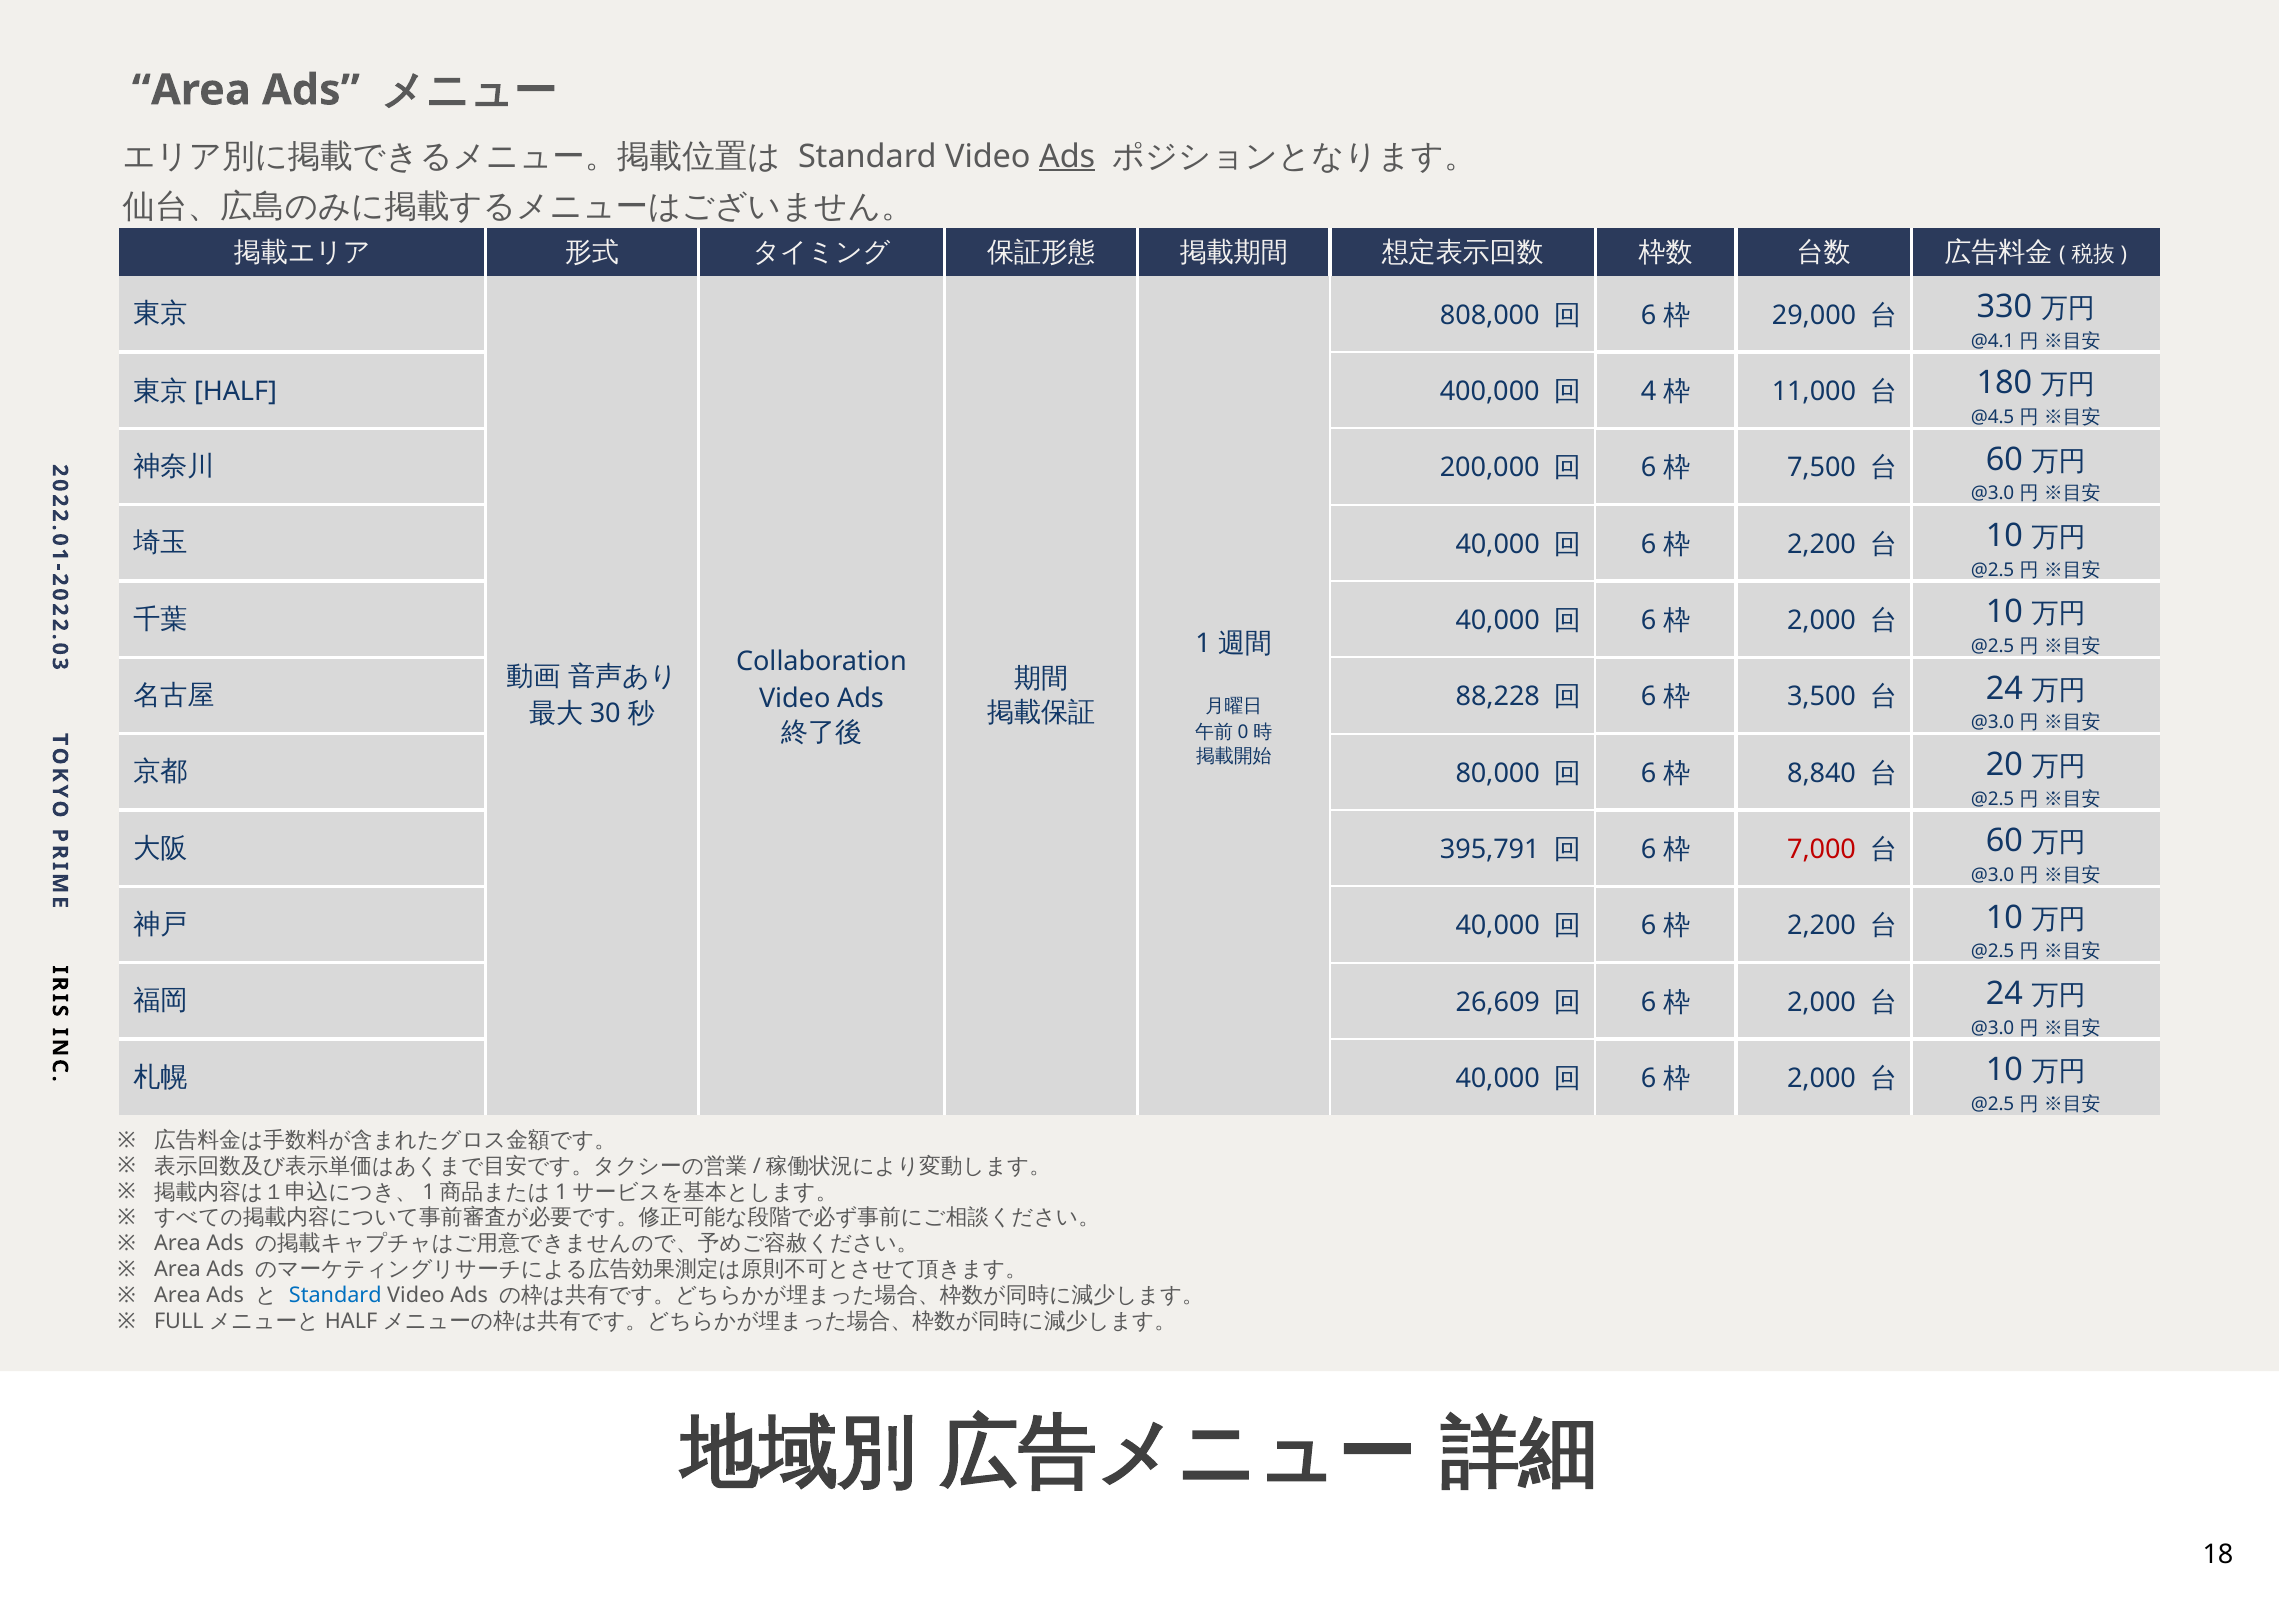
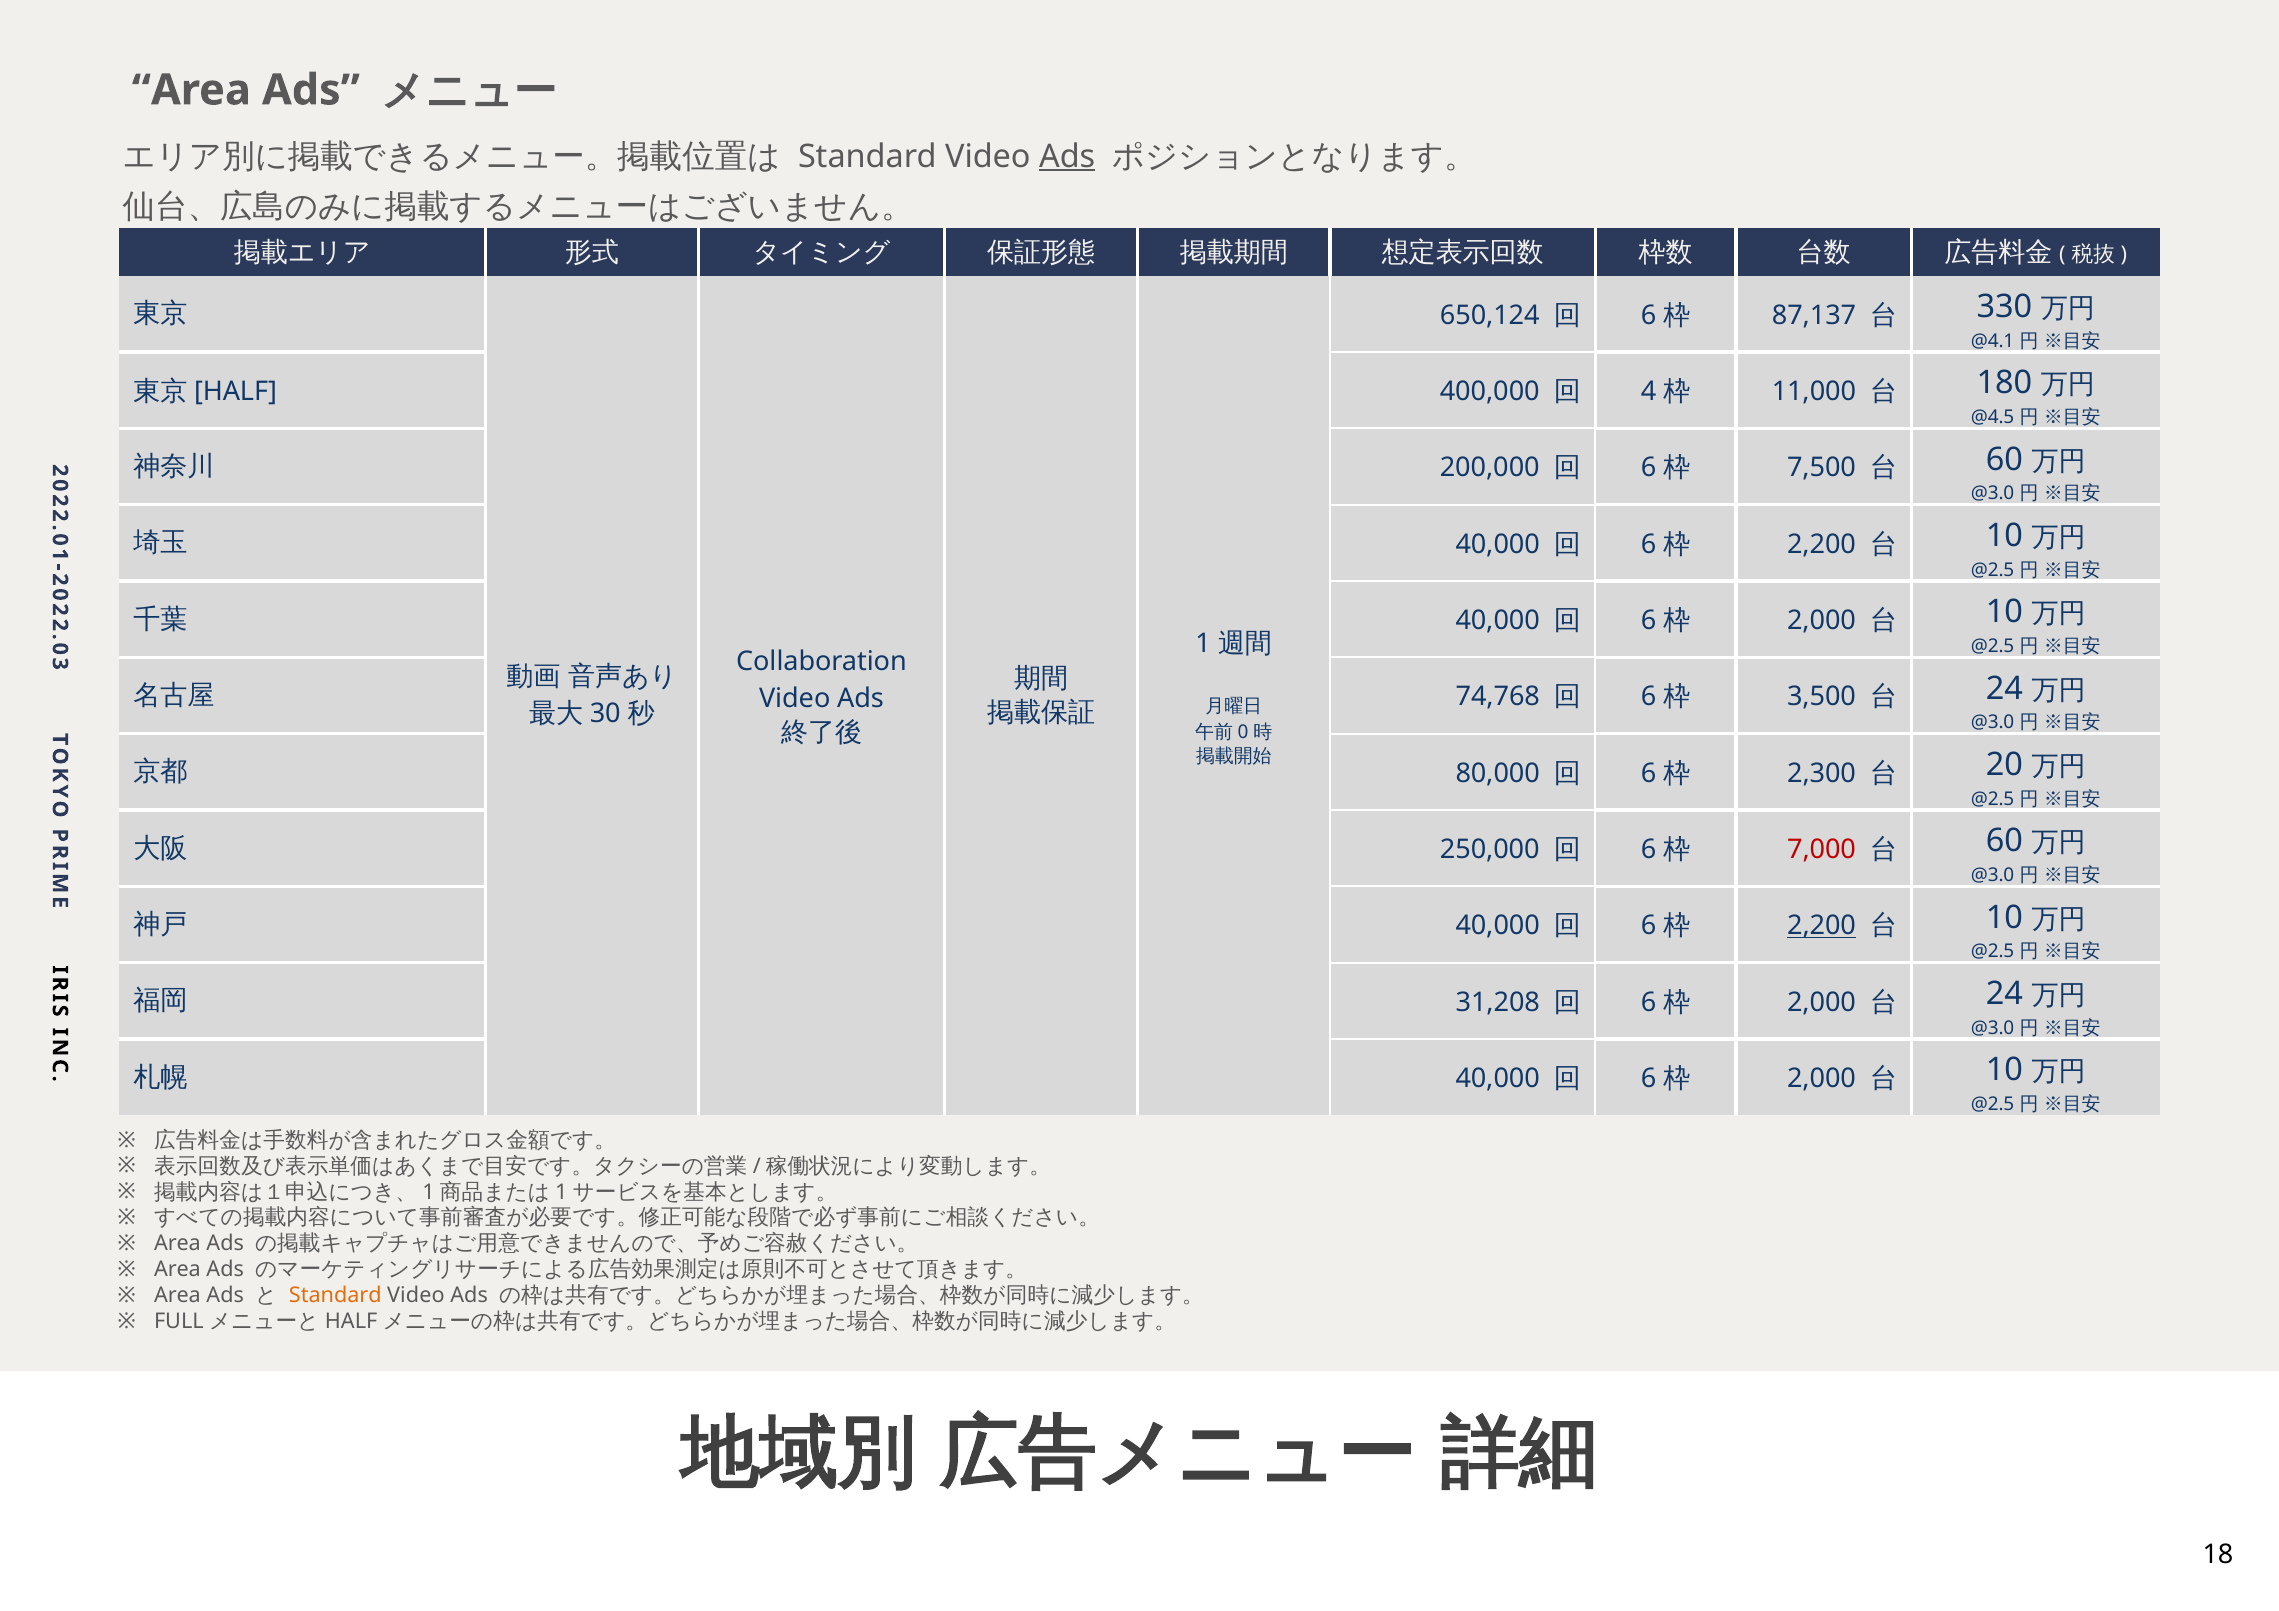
808,000: 808,000 -> 650,124
29,000: 29,000 -> 87,137
88,228: 88,228 -> 74,768
8,840: 8,840 -> 2,300
395,791: 395,791 -> 250,000
2,200 at (1822, 926) underline: none -> present
26,609: 26,609 -> 31,208
Standard at (335, 1296) colour: blue -> orange
